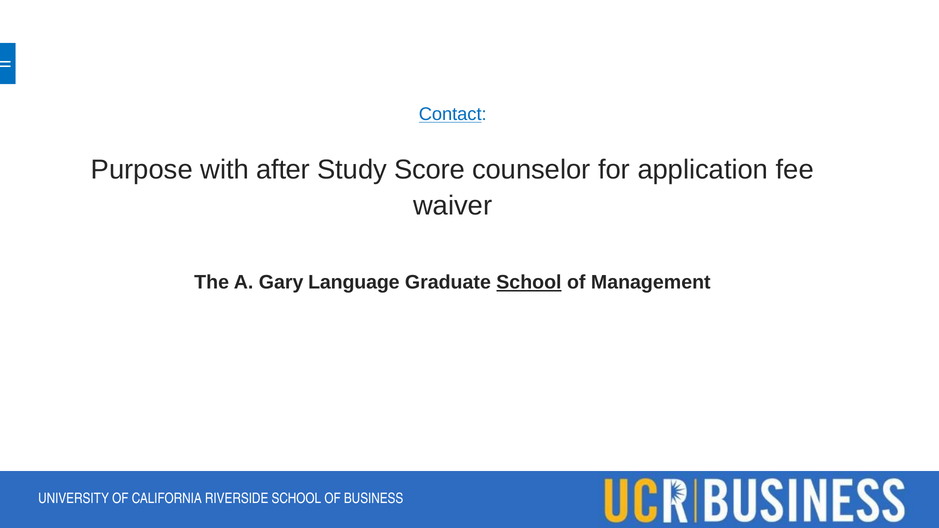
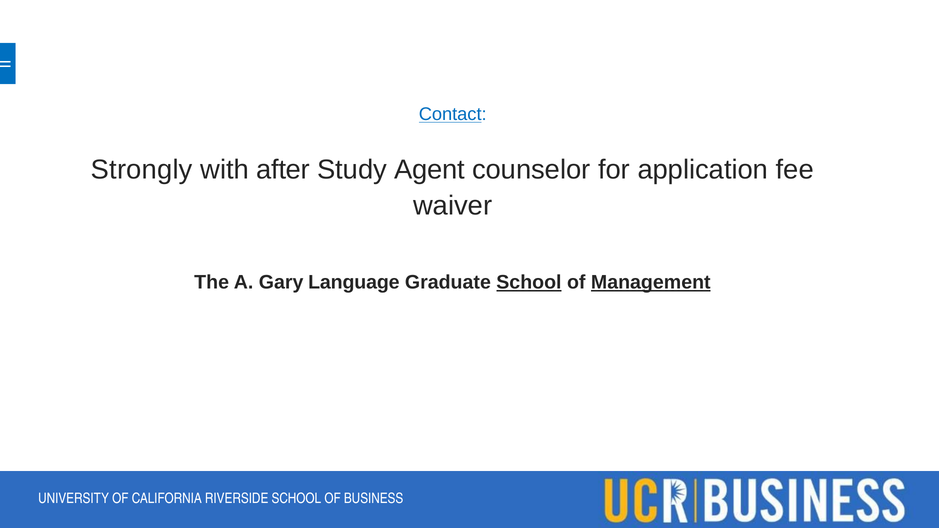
Purpose: Purpose -> Strongly
Score: Score -> Agent
Management underline: none -> present
